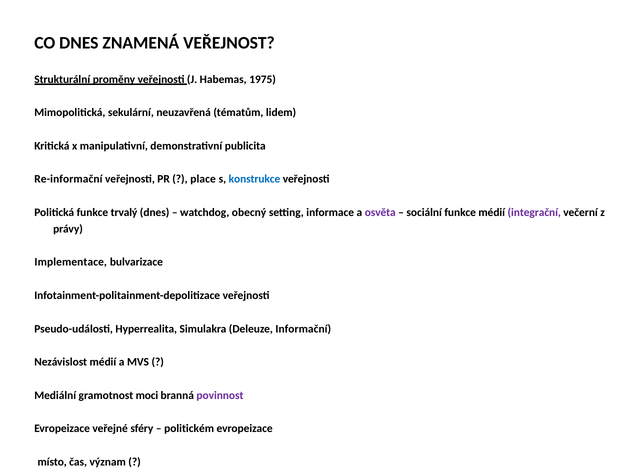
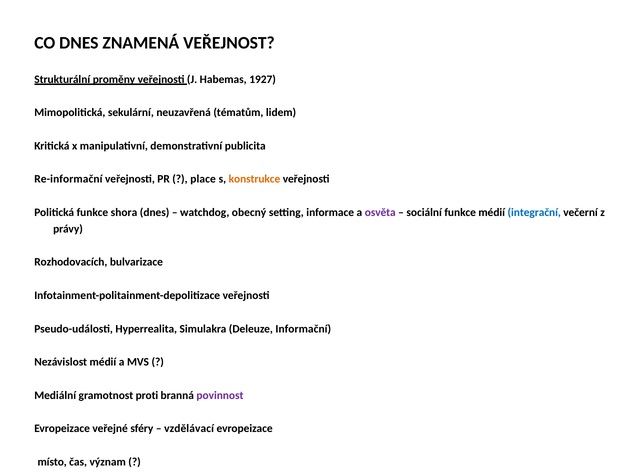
1975: 1975 -> 1927
konstrukce colour: blue -> orange
trvalý: trvalý -> shora
integrační colour: purple -> blue
Implementace: Implementace -> Rozhodovacích
moci: moci -> proti
politickém: politickém -> vzdělávací
